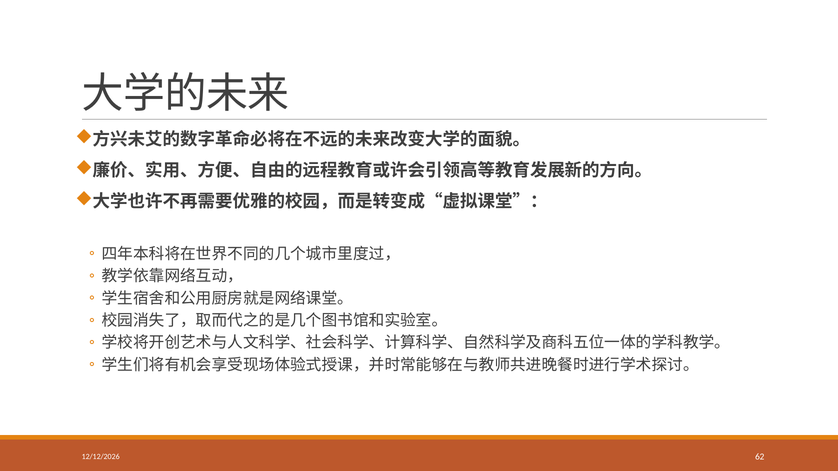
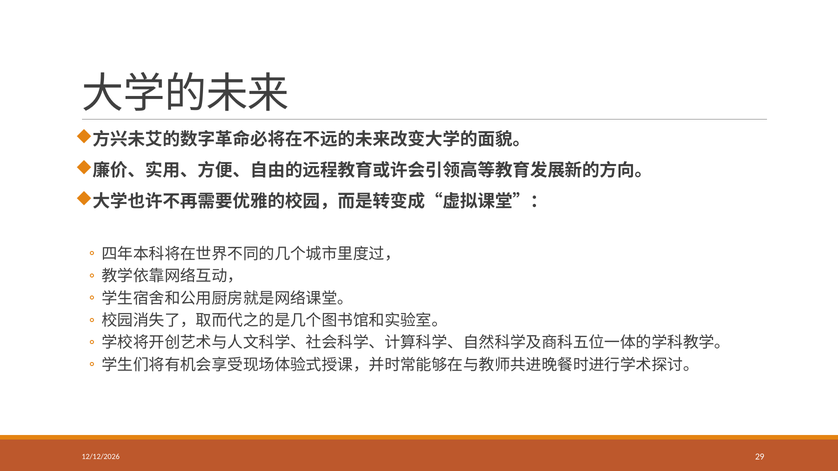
62: 62 -> 29
